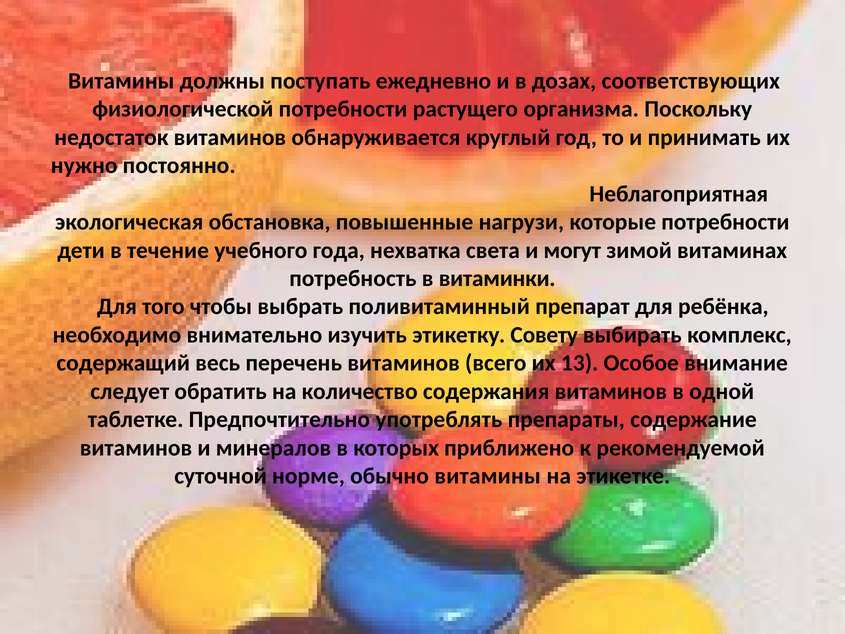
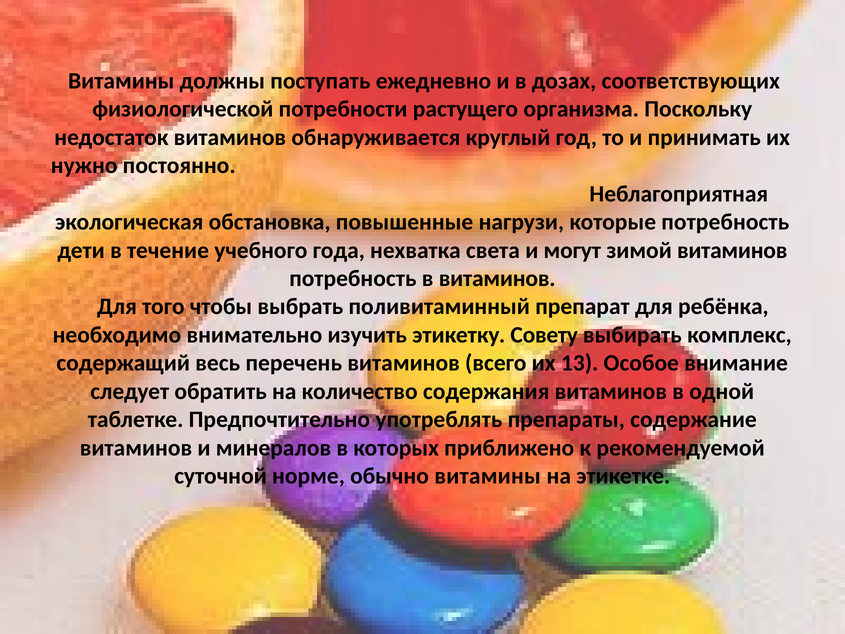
которые потребности: потребности -> потребность
зимой витаминах: витаминах -> витаминов
в витаминки: витаминки -> витаминов
